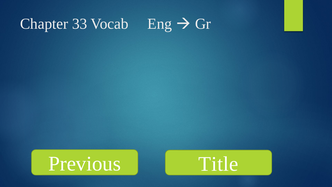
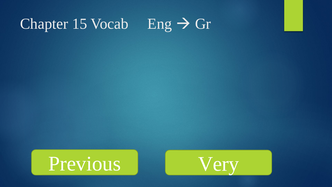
33: 33 -> 15
Title: Title -> Very
